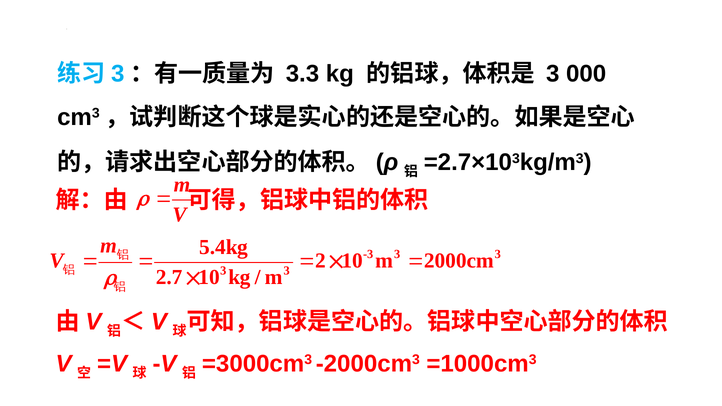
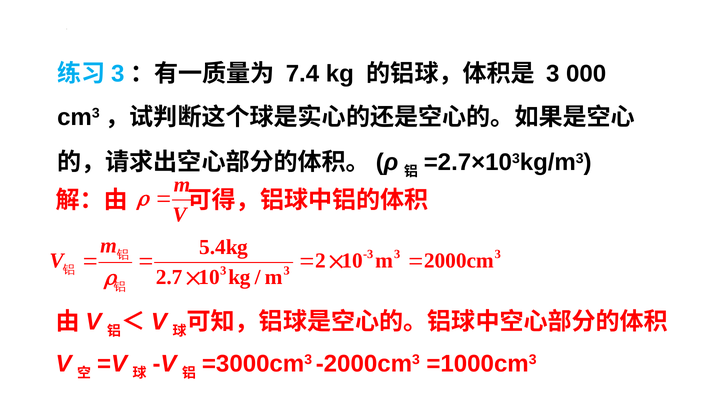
3.3: 3.3 -> 7.4
